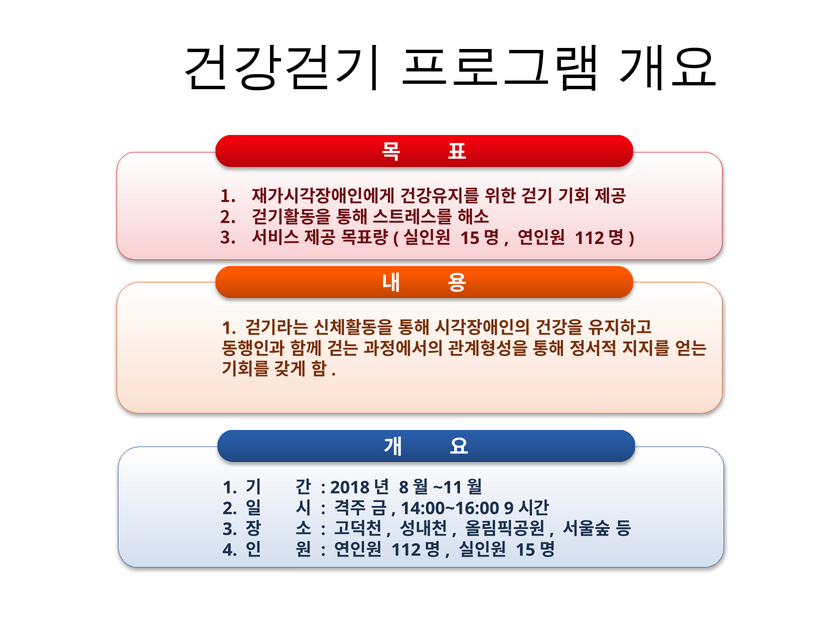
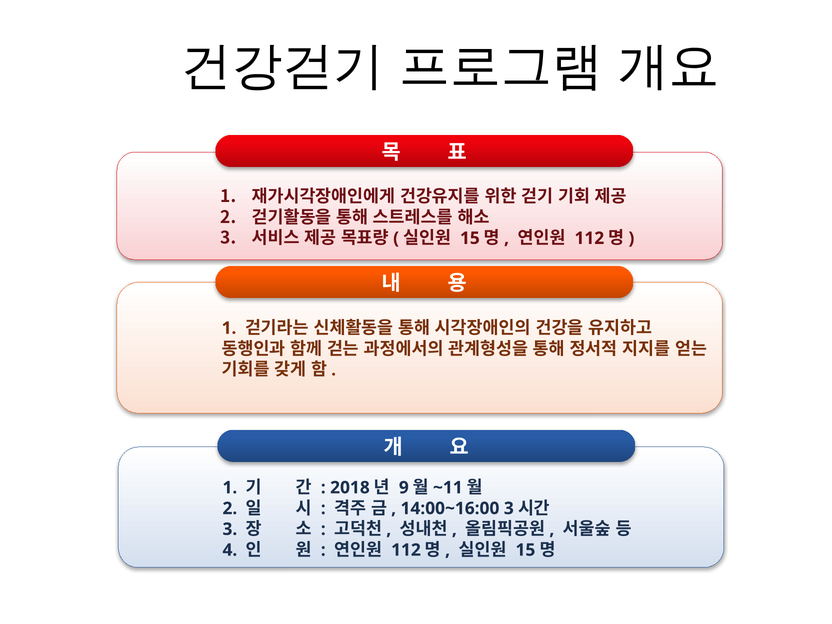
8: 8 -> 9
14:00~16:00 9: 9 -> 3
